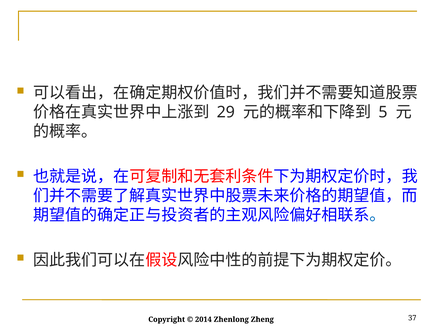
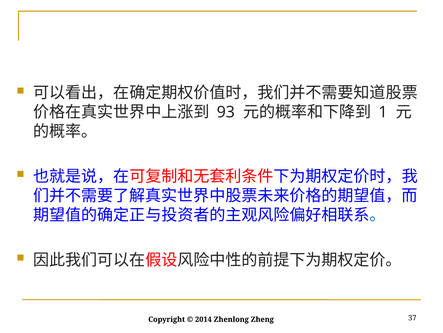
29: 29 -> 93
5: 5 -> 1
